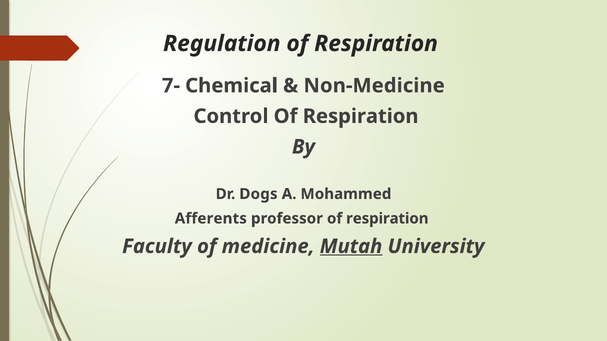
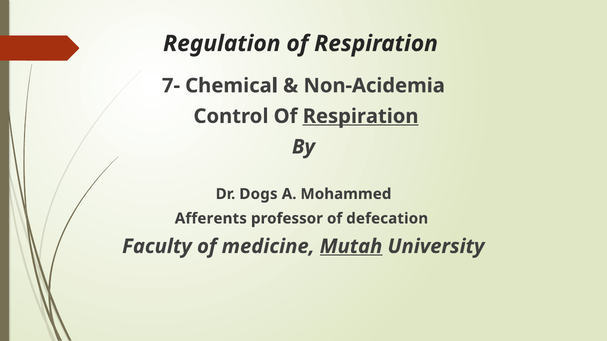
Non-Medicine: Non-Medicine -> Non-Acidemia
Respiration at (361, 116) underline: none -> present
professor of respiration: respiration -> defecation
